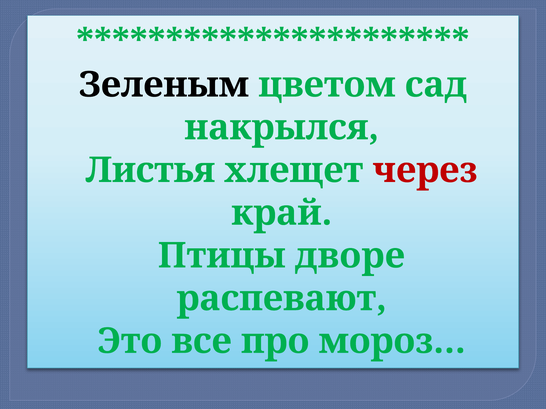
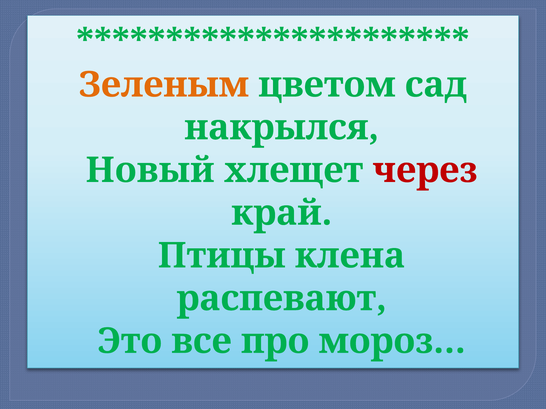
Зеленым colour: black -> orange
Листья: Листья -> Новый
дворе: дворе -> клена
